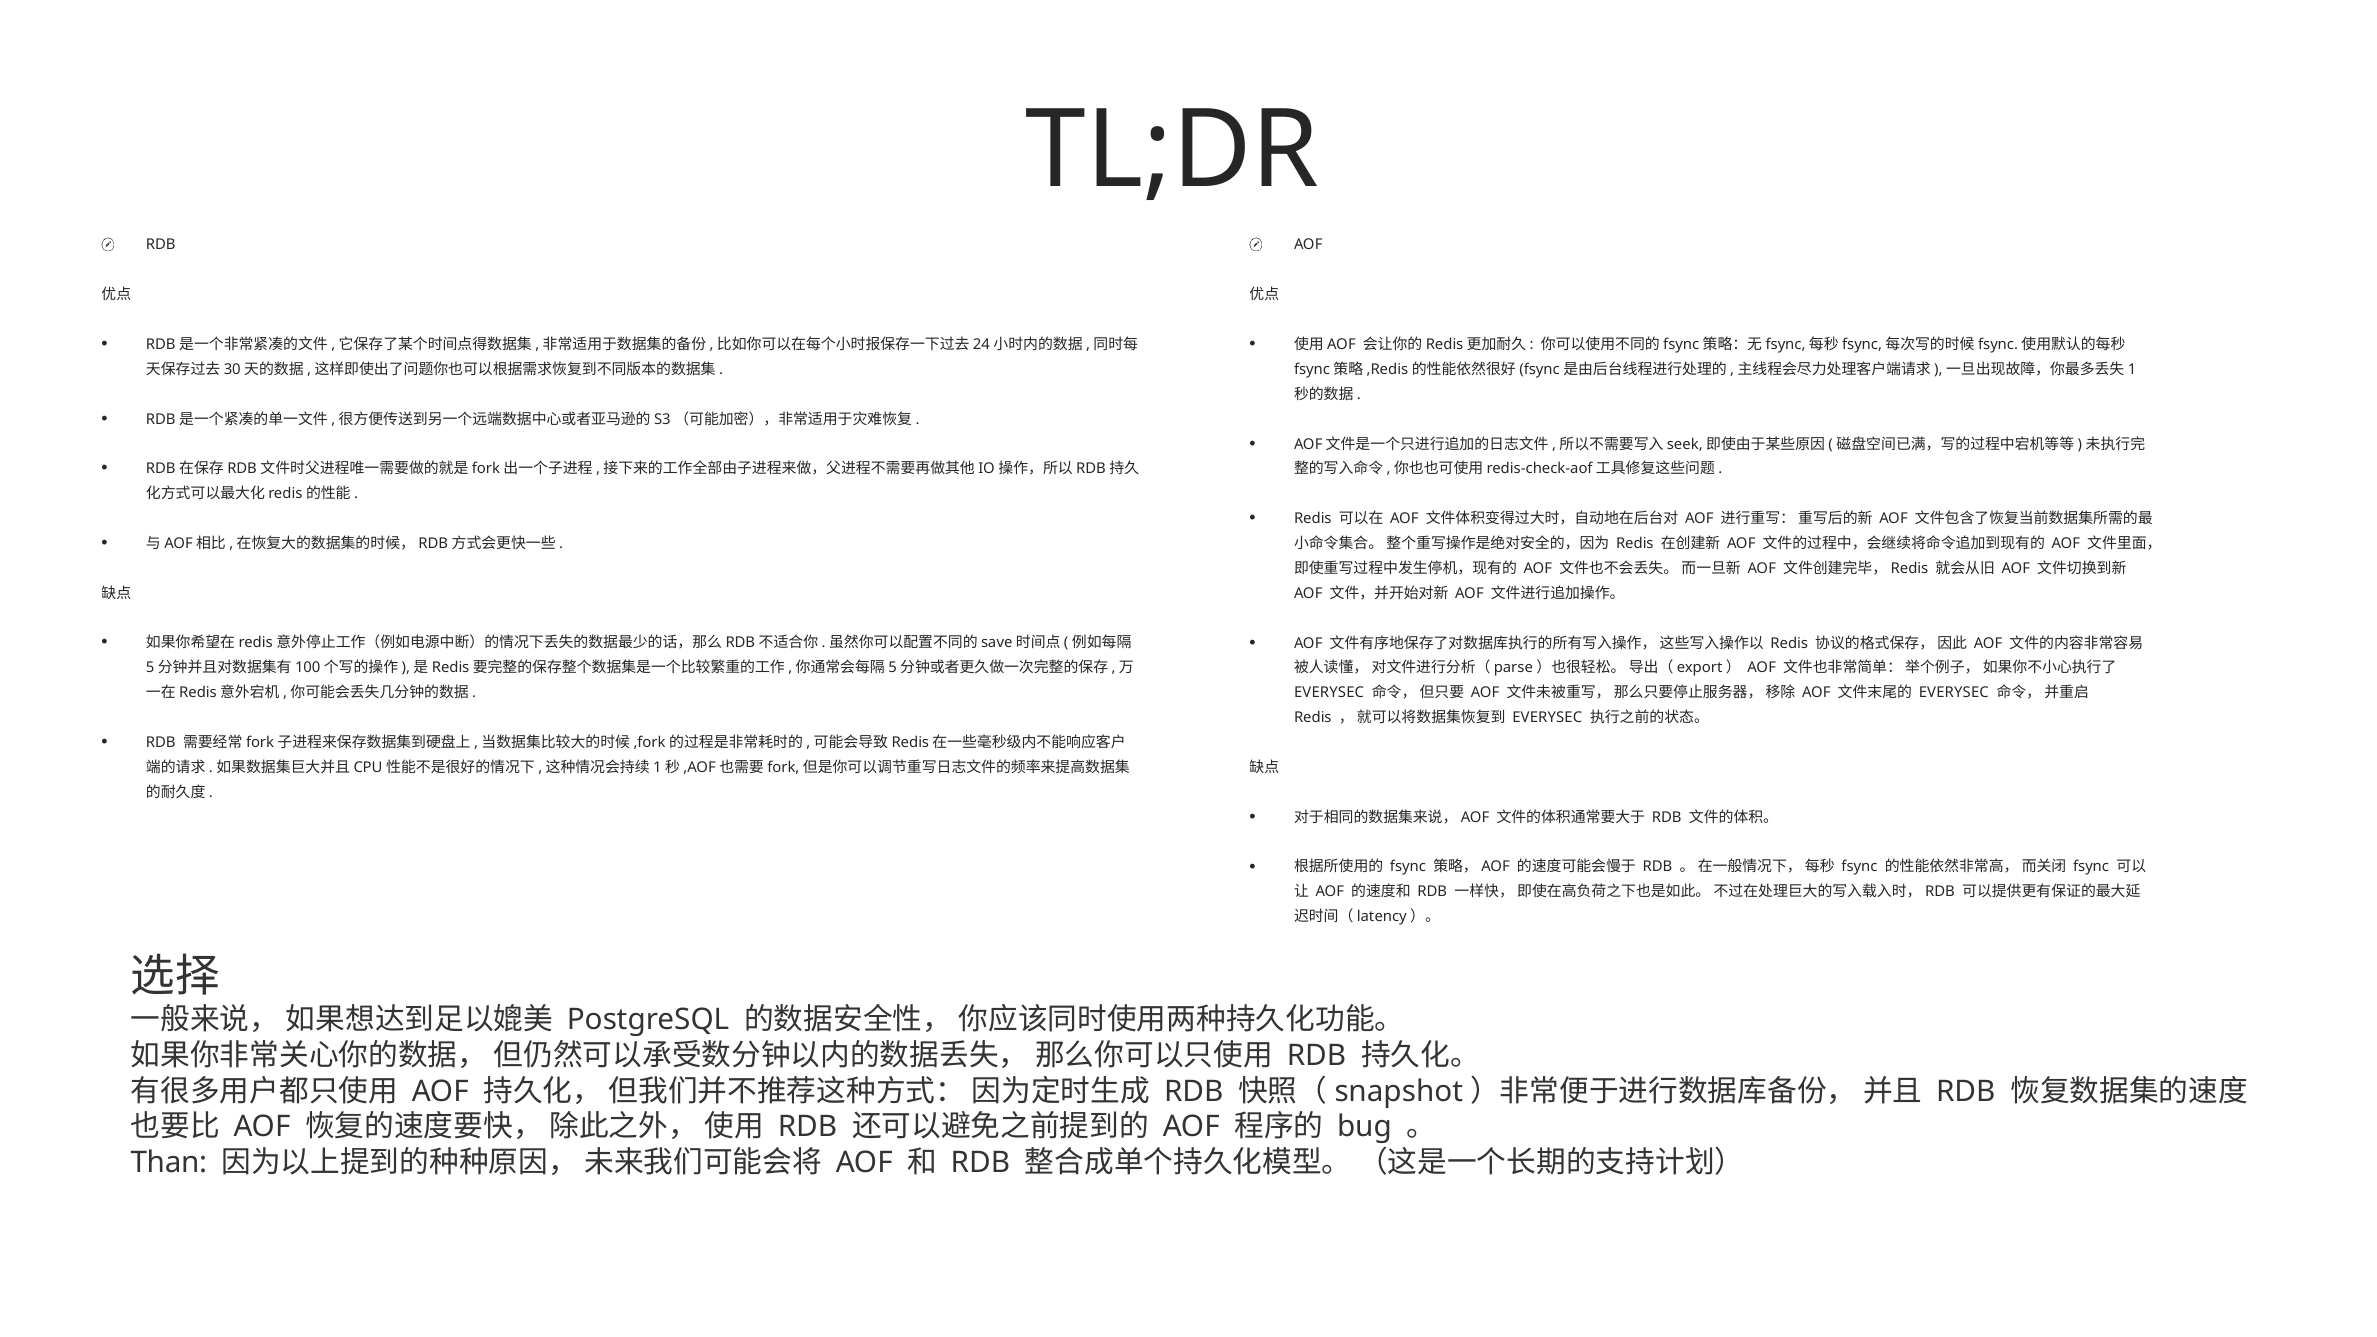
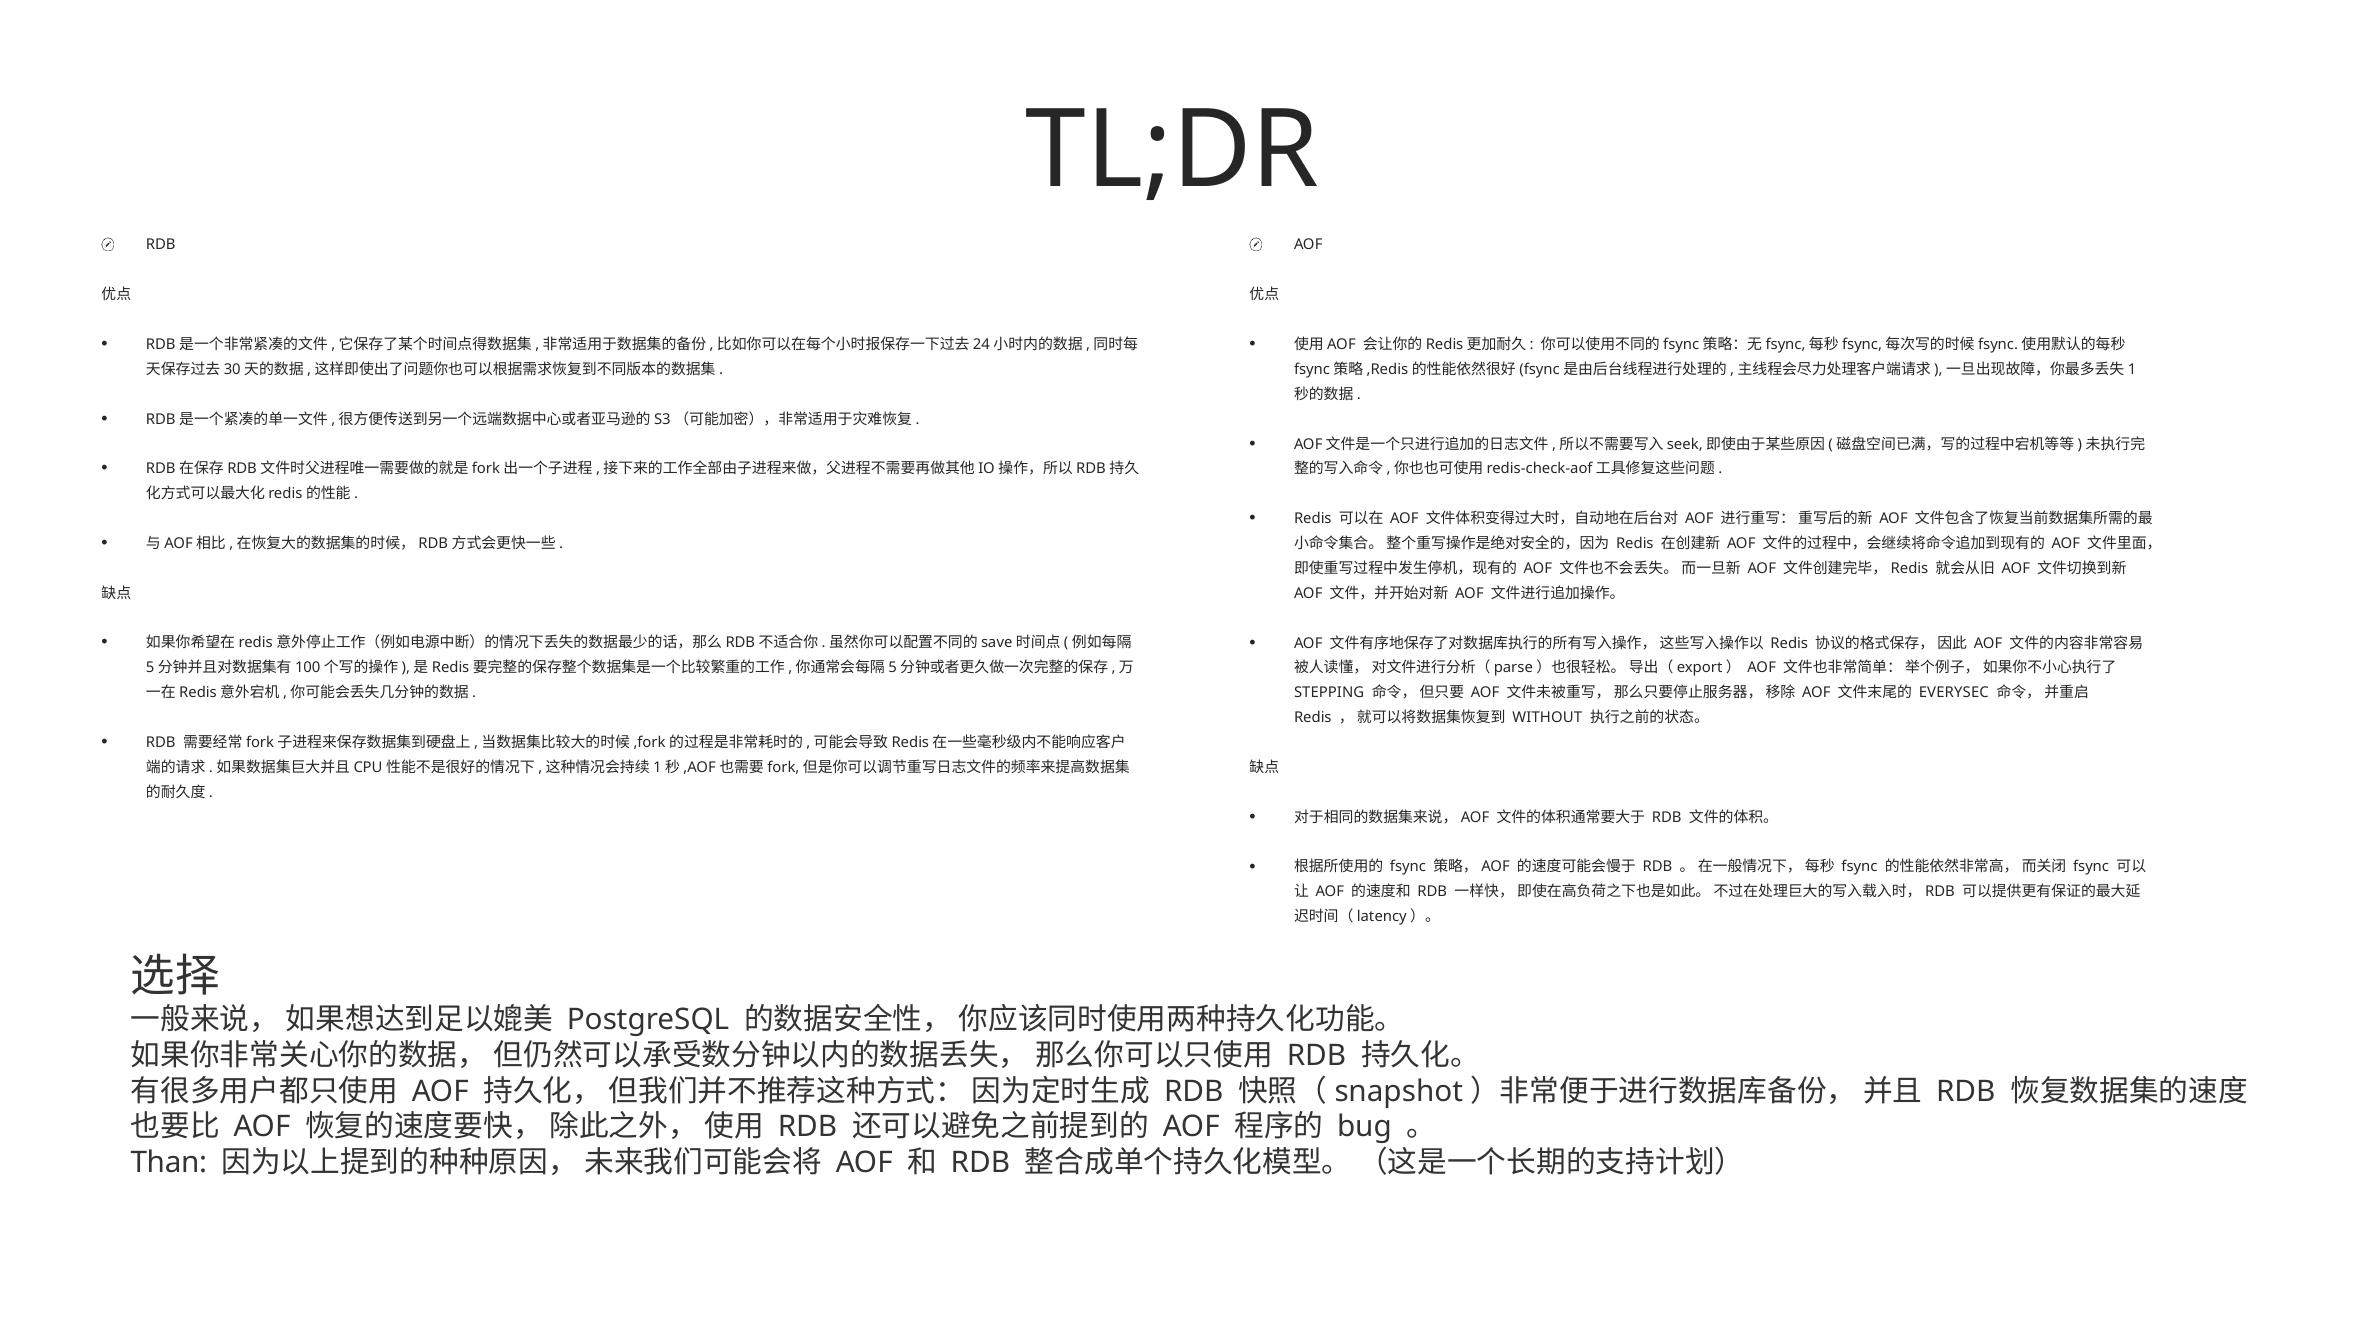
EVERYSEC at (1329, 693): EVERYSEC -> STEPPING
EVERYSEC at (1547, 718): EVERYSEC -> WITHOUT
